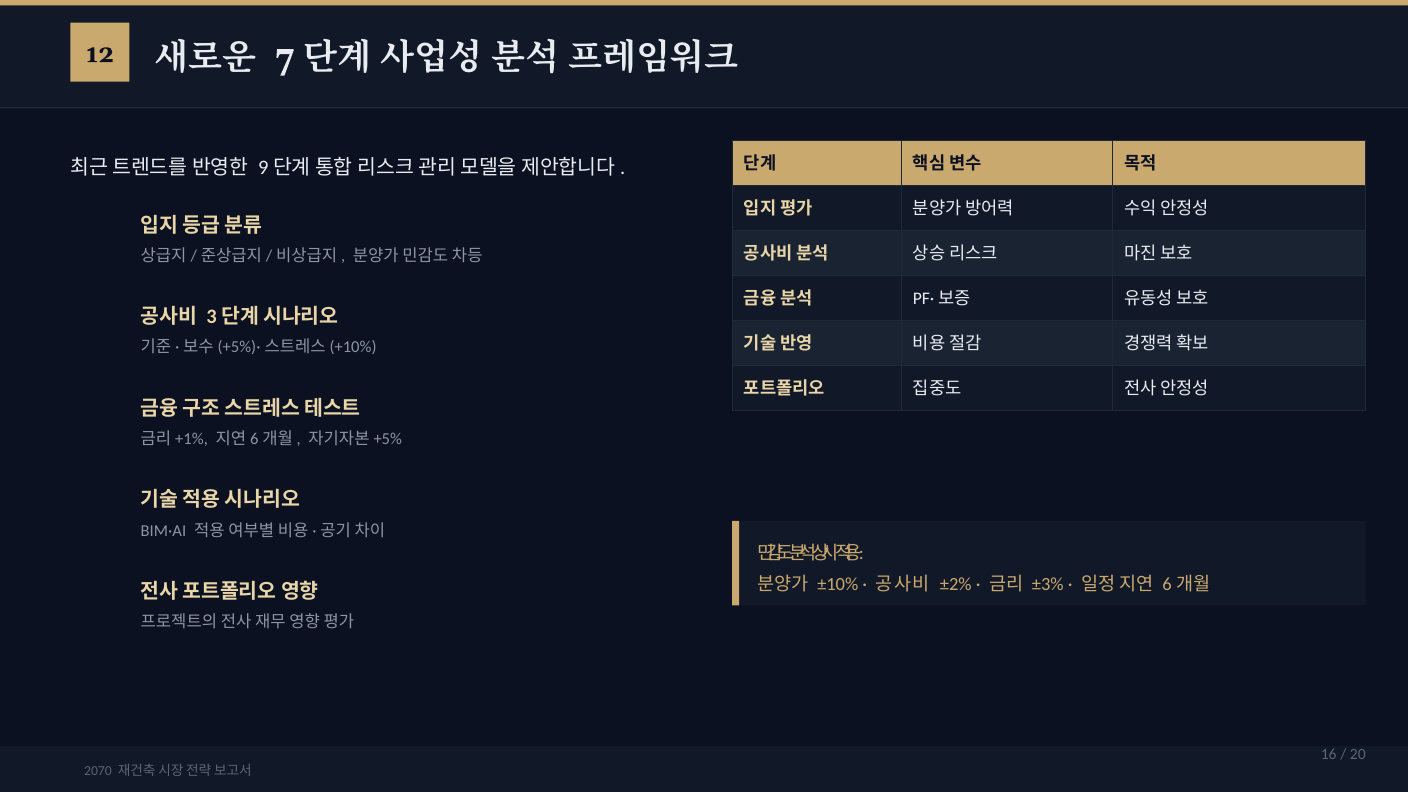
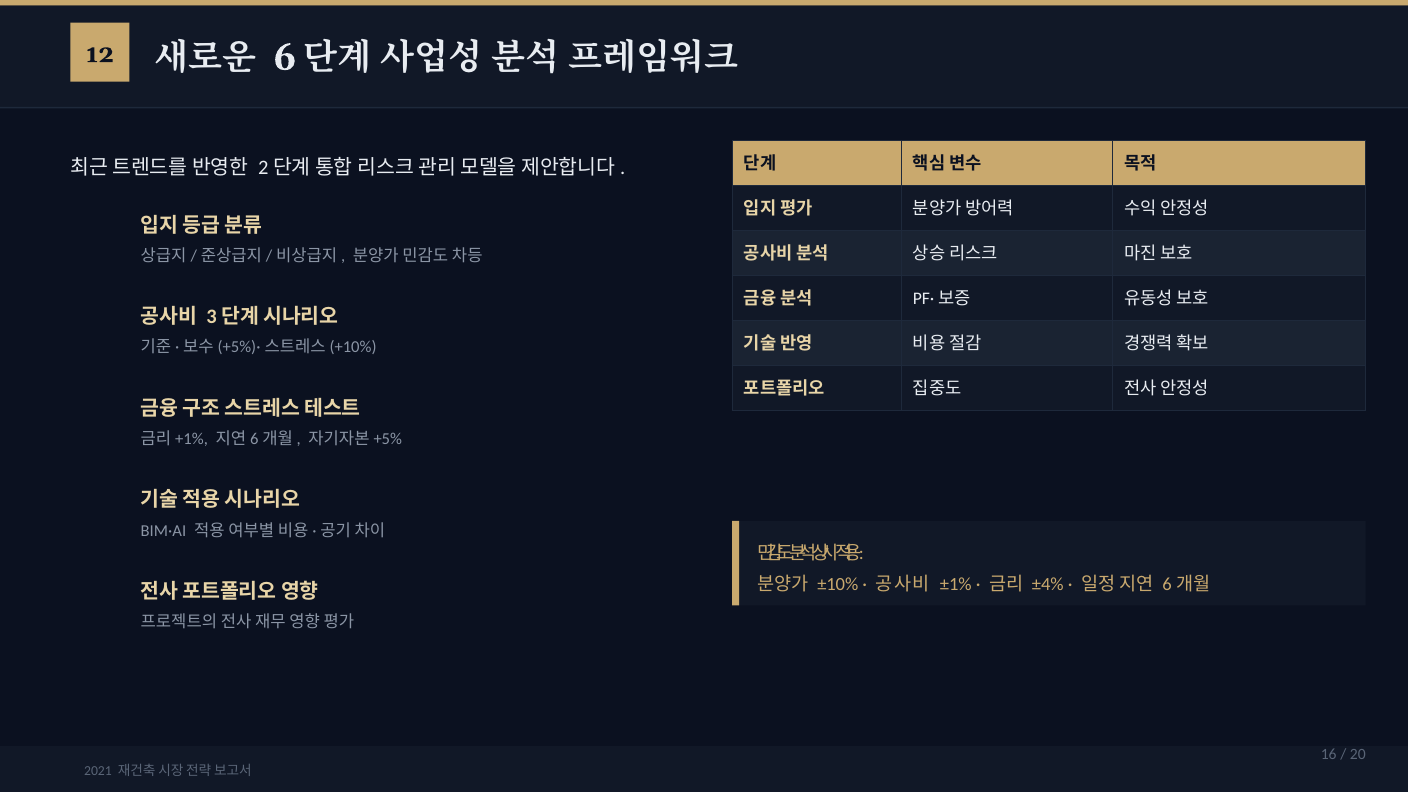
7: 7 -> 6
9 at (263, 168): 9 -> 2
±2%: ±2% -> ±1%
±3%: ±3% -> ±4%
2070: 2070 -> 2021
